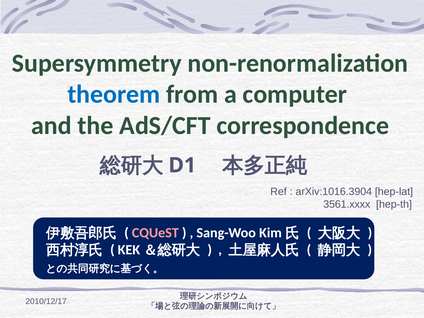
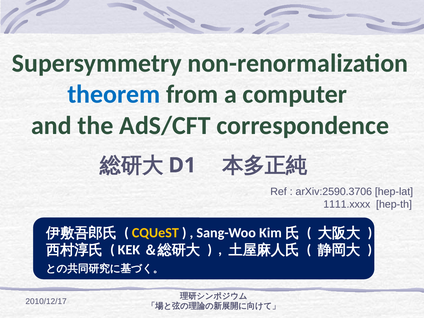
arXiv:1016.3904: arXiv:1016.3904 -> arXiv:2590.3706
3561.xxxx: 3561.xxxx -> 1111.xxxx
CQUeST colour: pink -> yellow
